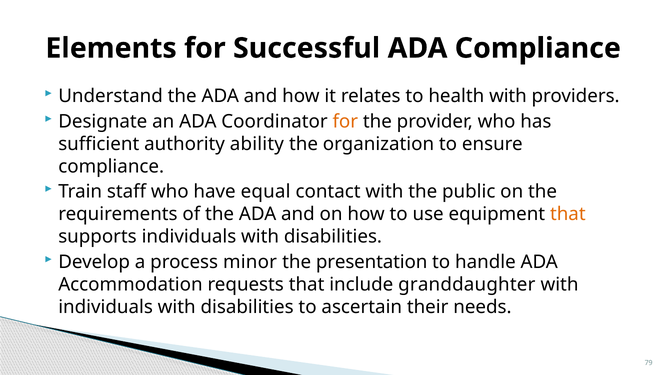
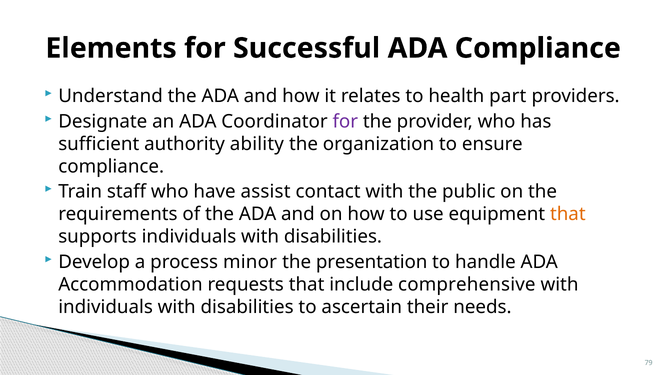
health with: with -> part
for at (345, 121) colour: orange -> purple
equal: equal -> assist
granddaughter: granddaughter -> comprehensive
